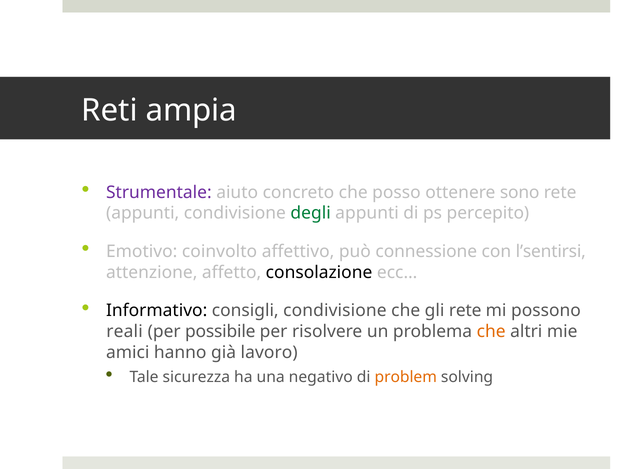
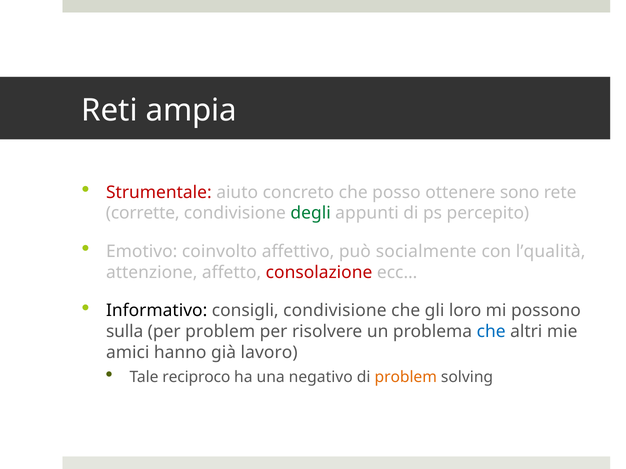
Strumentale colour: purple -> red
appunti at (143, 213): appunti -> corrette
connessione: connessione -> socialmente
l’sentirsi: l’sentirsi -> l’qualità
consolazione colour: black -> red
gli rete: rete -> loro
reali: reali -> sulla
per possibile: possibile -> problem
che at (491, 332) colour: orange -> blue
sicurezza: sicurezza -> reciproco
